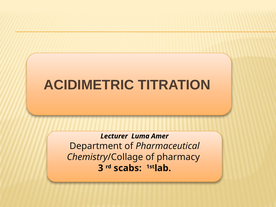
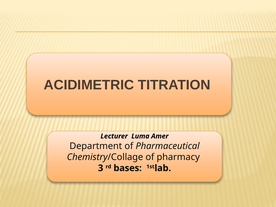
scabs: scabs -> bases
